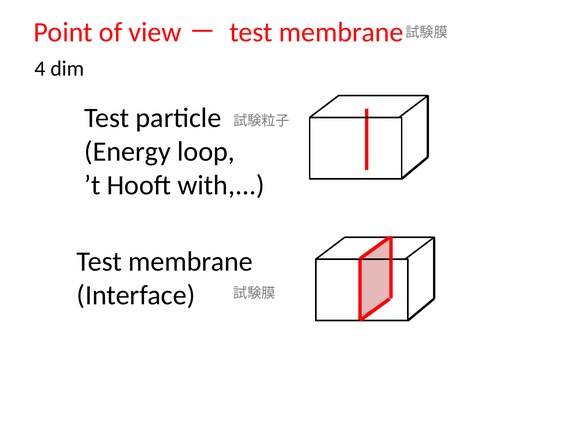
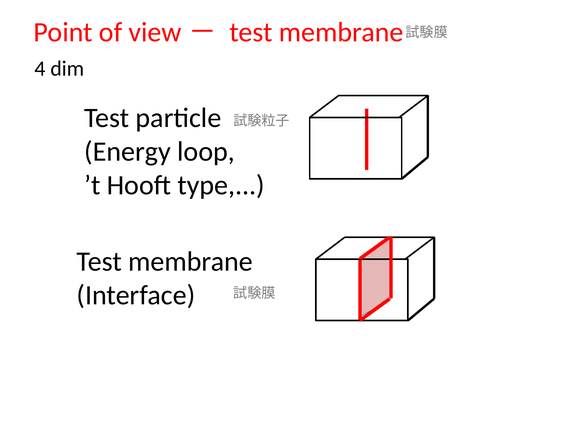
with: with -> type
